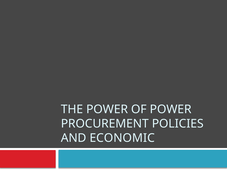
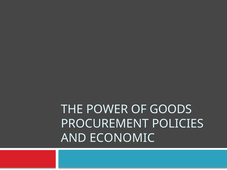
OF POWER: POWER -> GOODS
